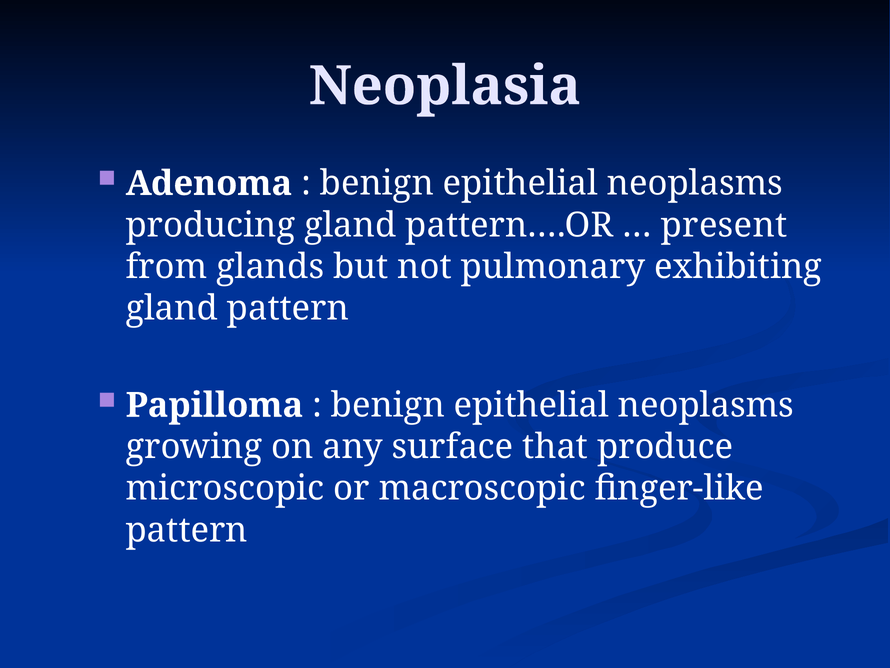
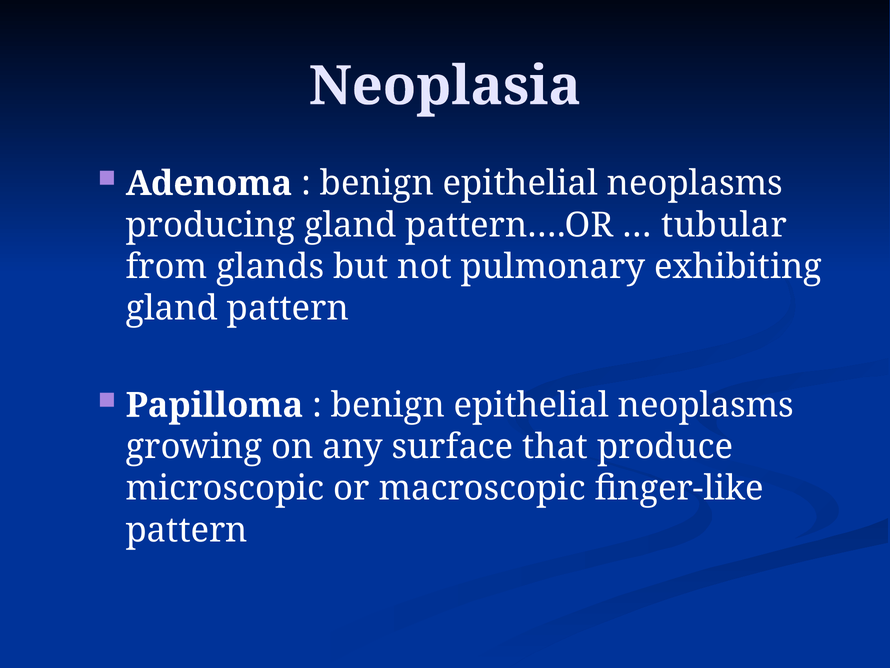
present: present -> tubular
